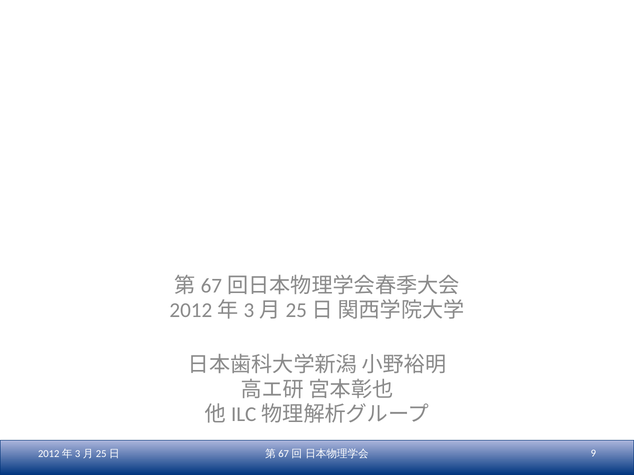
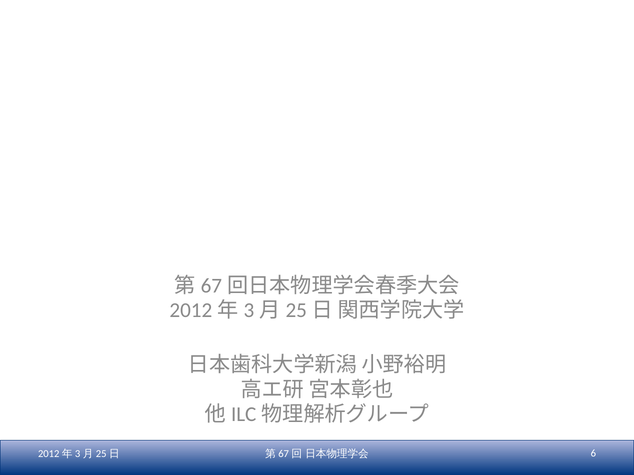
9: 9 -> 6
